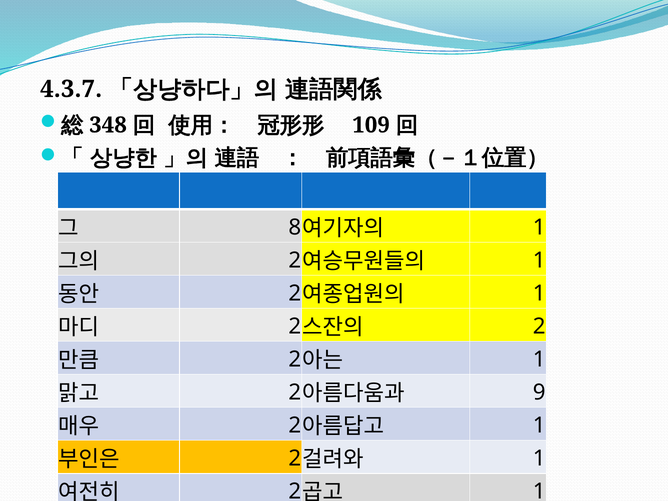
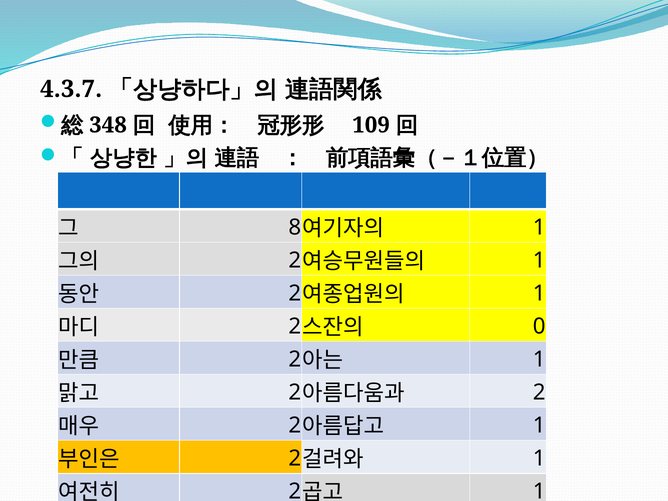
2: 2 -> 0
9: 9 -> 2
